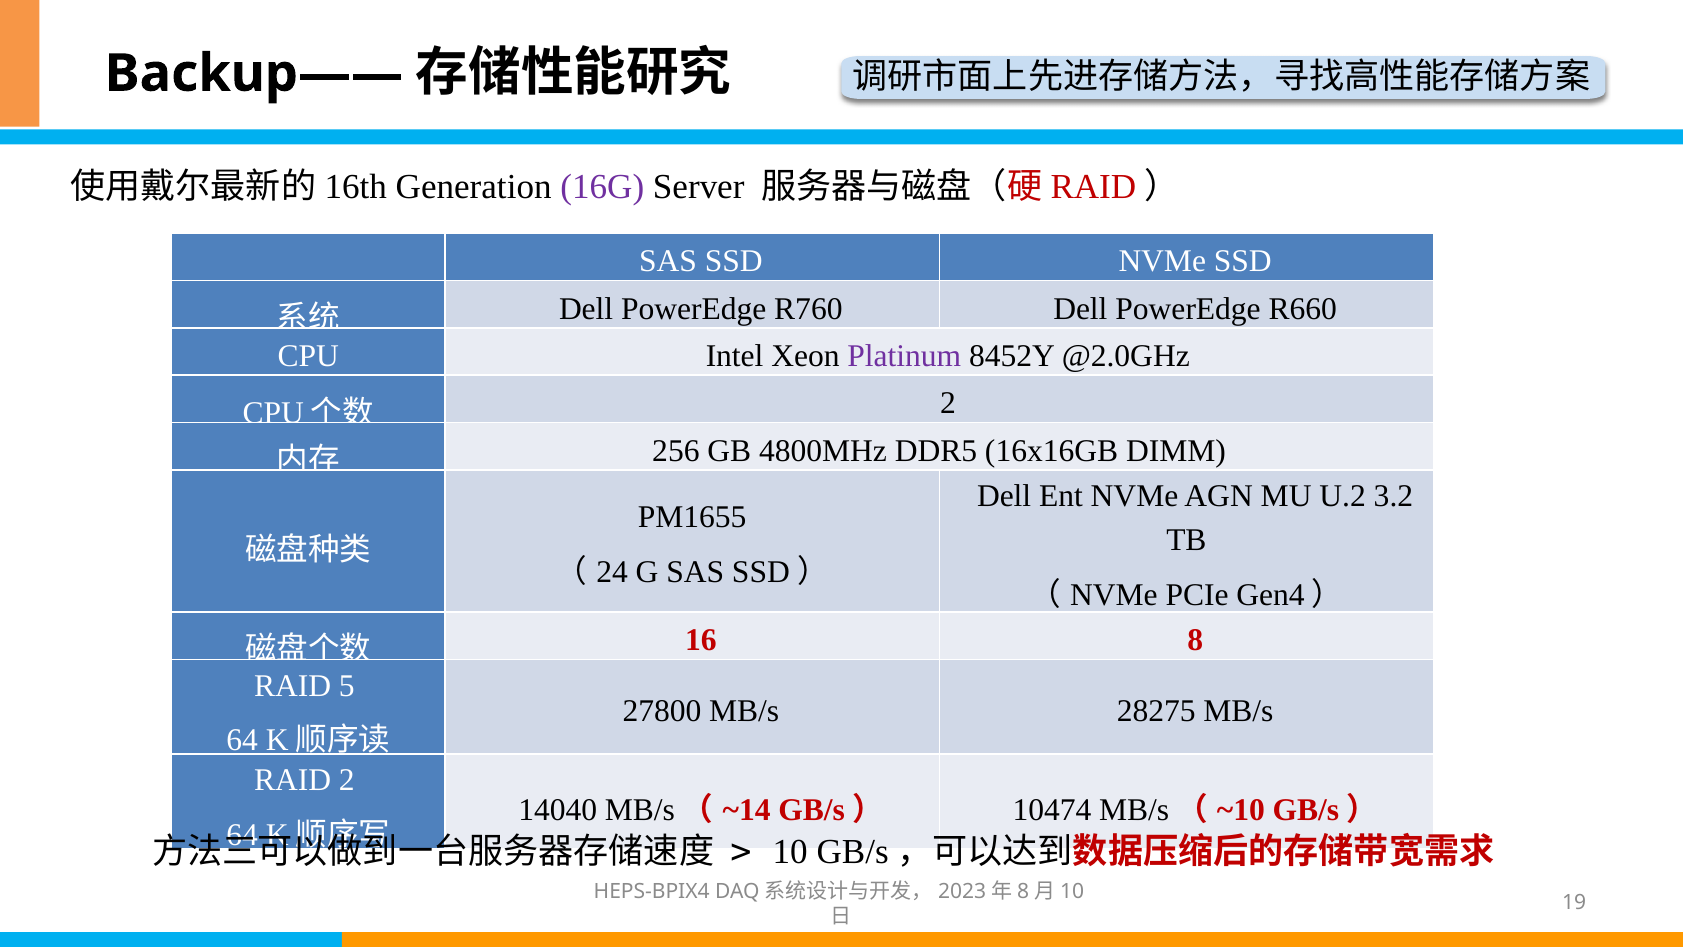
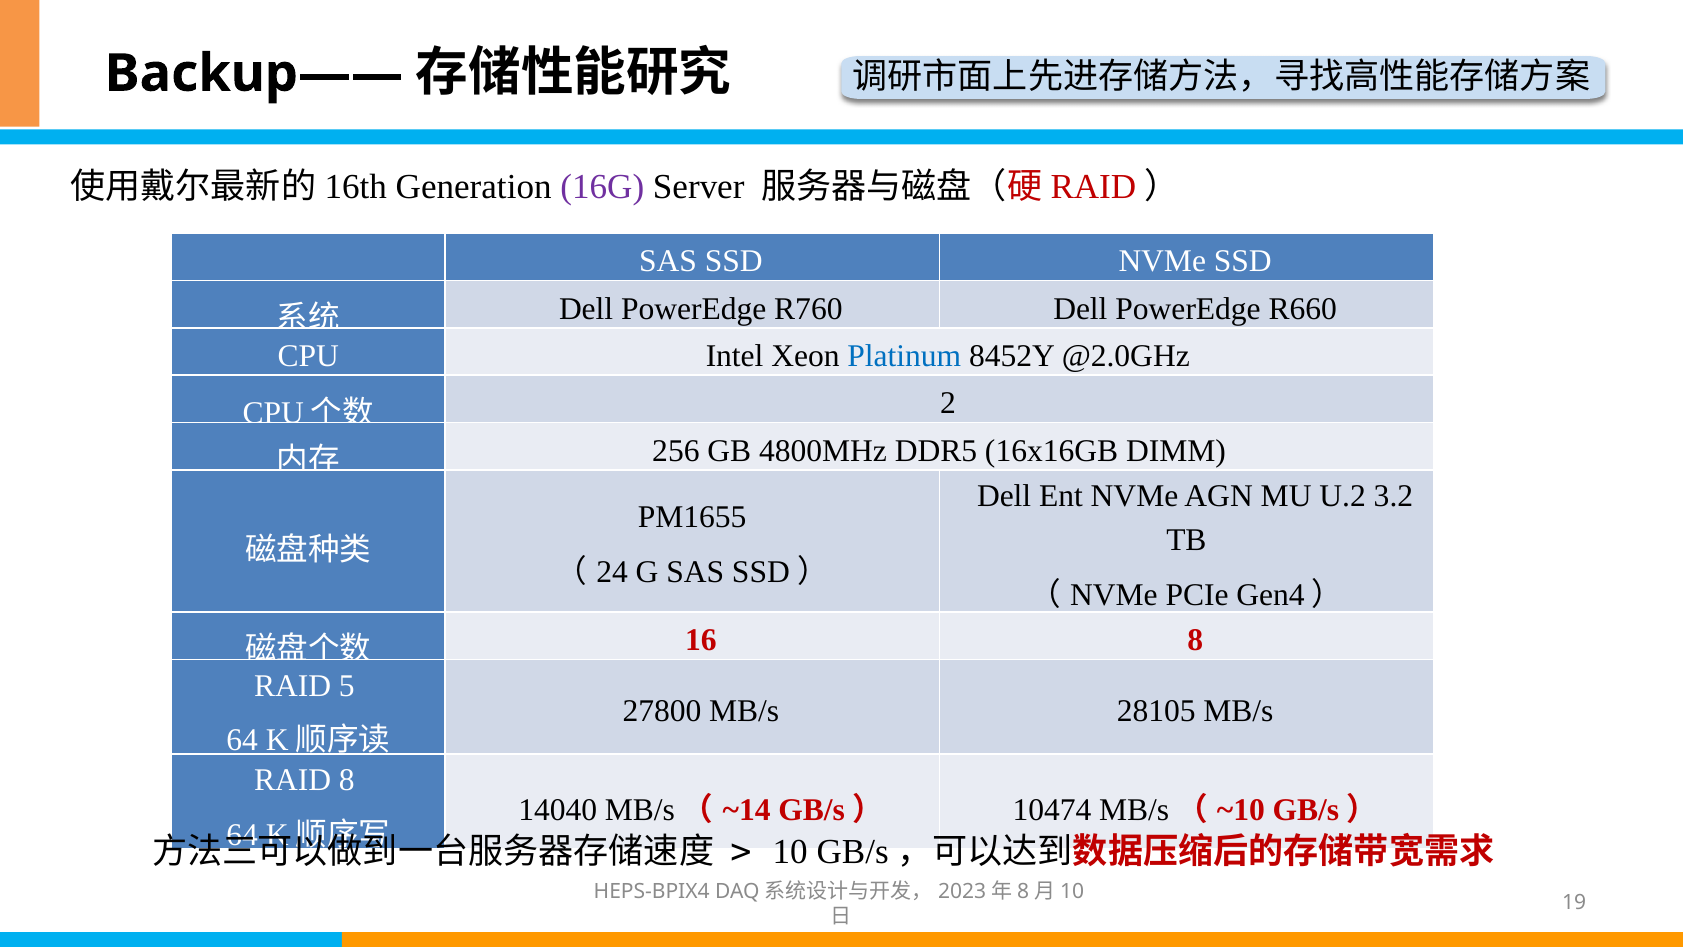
Platinum colour: purple -> blue
28275: 28275 -> 28105
RAID 2: 2 -> 8
